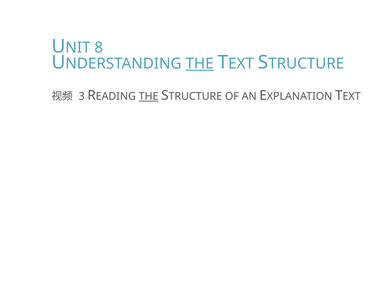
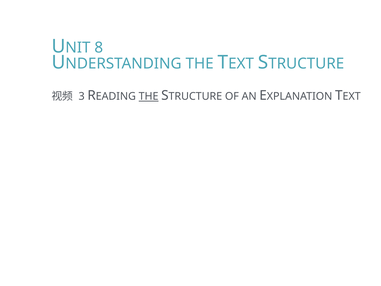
THE at (200, 64) underline: present -> none
